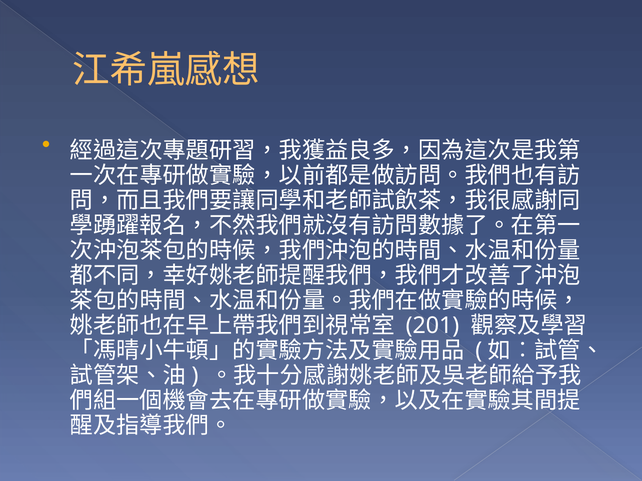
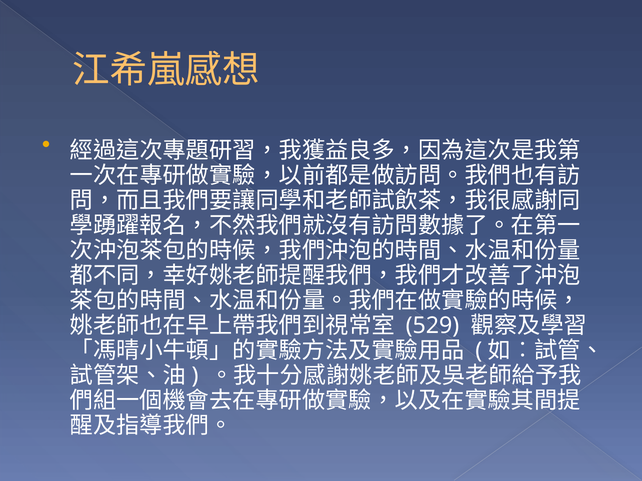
201: 201 -> 529
